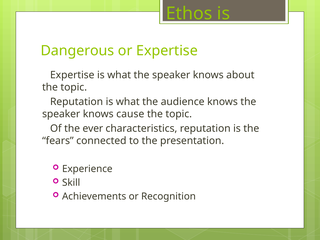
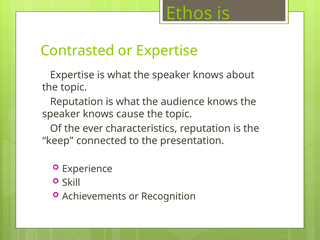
Dangerous: Dangerous -> Contrasted
fears: fears -> keep
